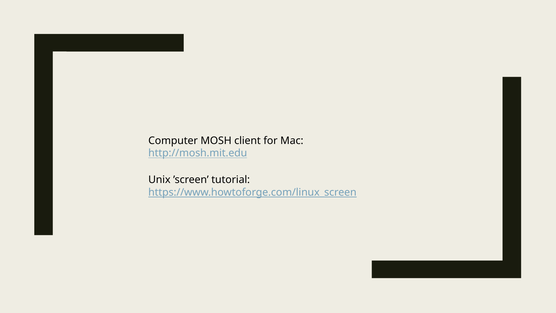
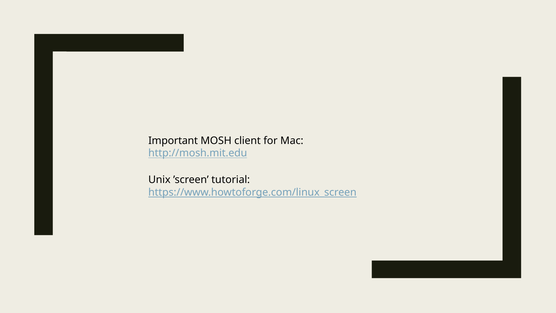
Computer: Computer -> Important
